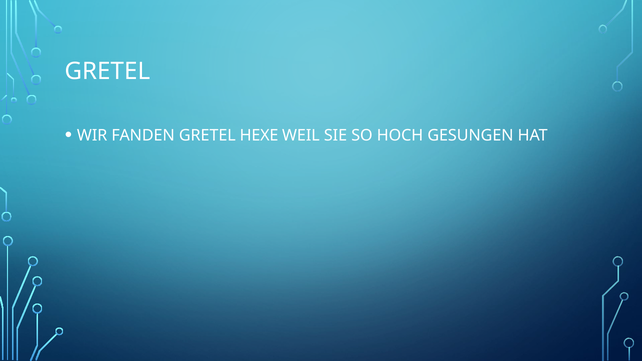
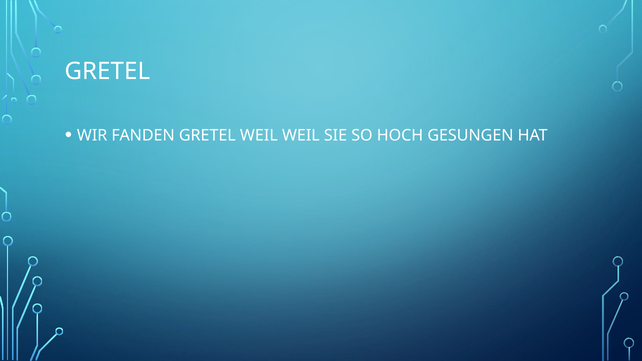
GRETEL HEXE: HEXE -> WEIL
